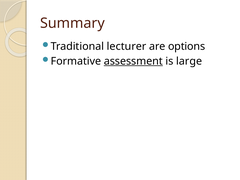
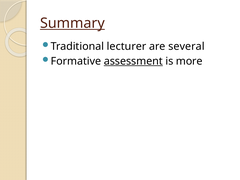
Summary underline: none -> present
options: options -> several
large: large -> more
